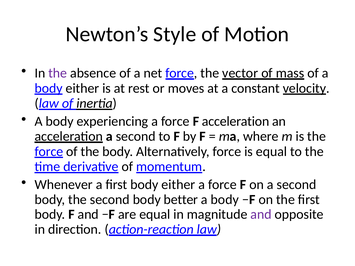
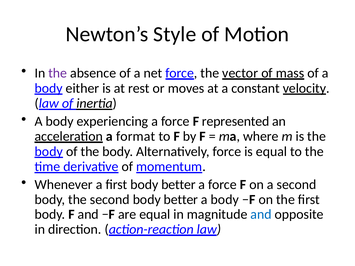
F acceleration: acceleration -> represented
acceleration a second: second -> format
force at (49, 152): force -> body
first body either: either -> better
and at (261, 215) colour: purple -> blue
